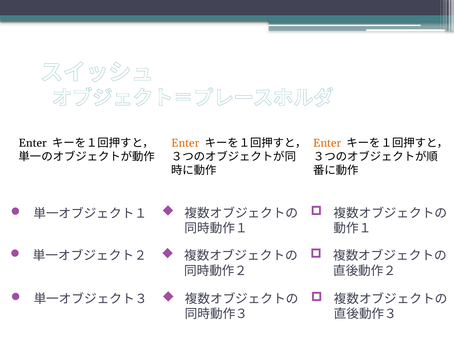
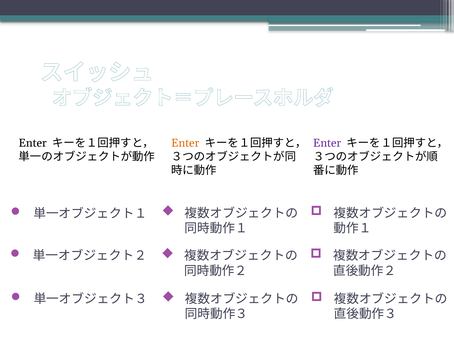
Enter at (327, 143) colour: orange -> purple
